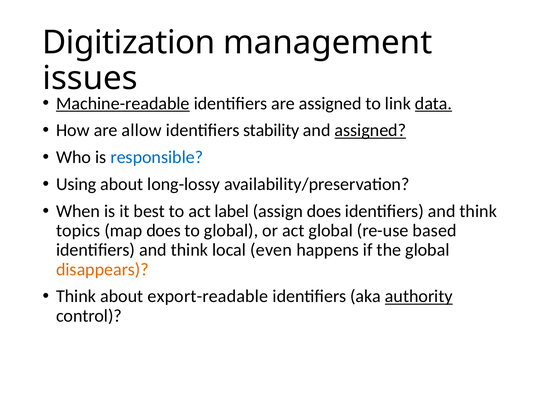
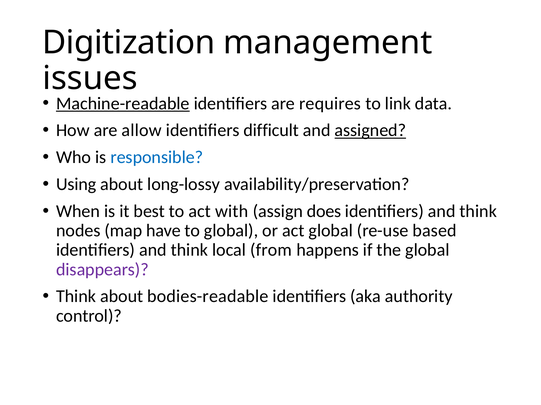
are assigned: assigned -> requires
data underline: present -> none
stability: stability -> difficult
label: label -> with
topics: topics -> nodes
map does: does -> have
even: even -> from
disappears colour: orange -> purple
export-readable: export-readable -> bodies-readable
authority underline: present -> none
